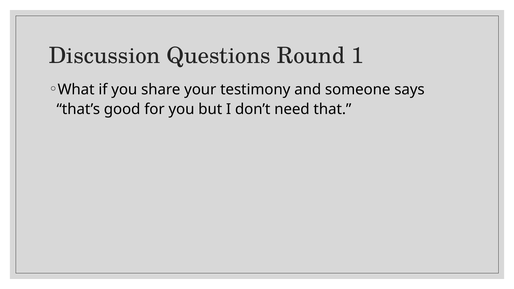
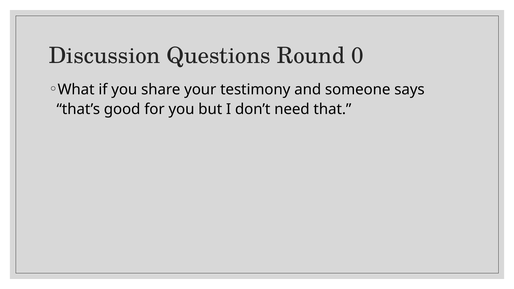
1: 1 -> 0
